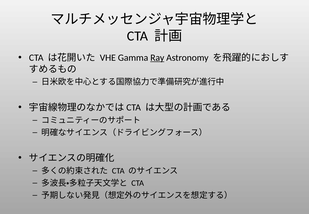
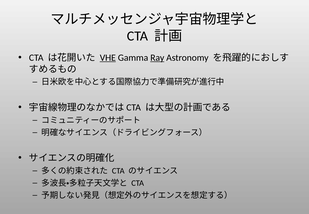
VHE underline: none -> present
